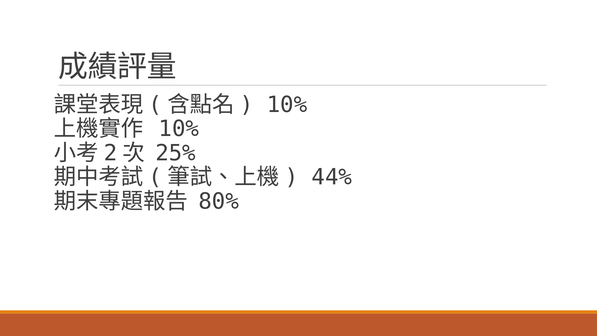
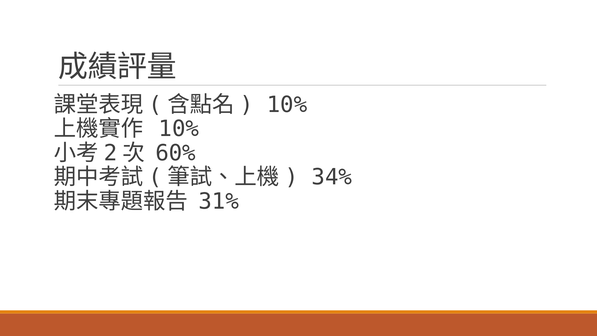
25%: 25% -> 60%
44%: 44% -> 34%
80%: 80% -> 31%
